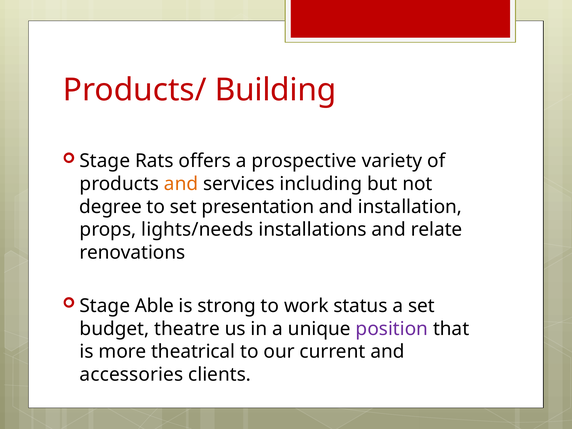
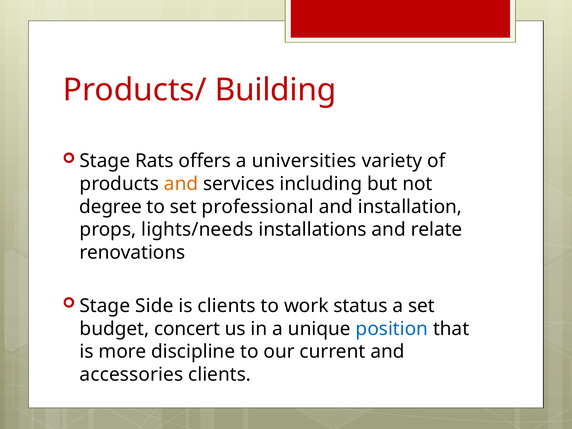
prospective: prospective -> universities
presentation: presentation -> professional
Able: Able -> Side
is strong: strong -> clients
theatre: theatre -> concert
position colour: purple -> blue
theatrical: theatrical -> discipline
